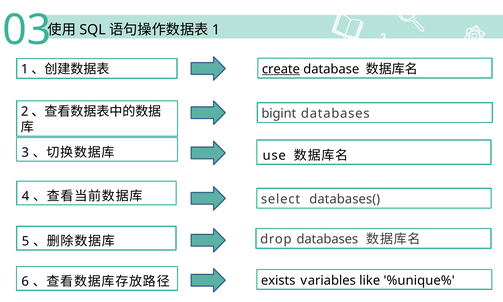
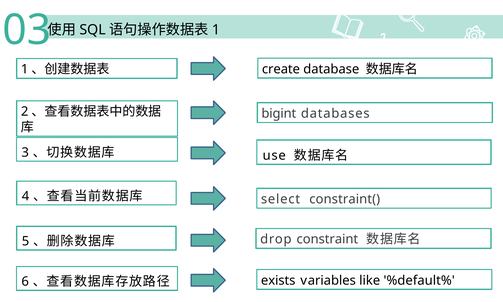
create underline: present -> none
databases(: databases( -> constraint(
drop databases: databases -> constraint
%unique%: %unique% -> %default%
